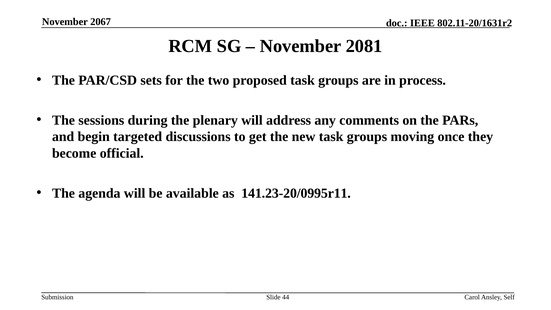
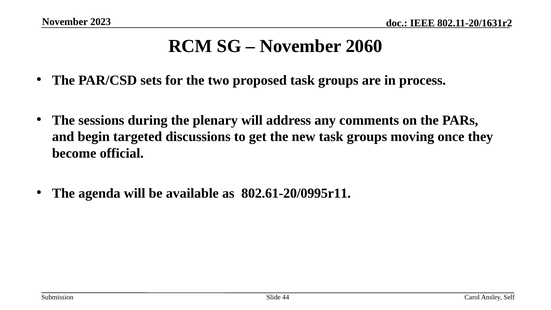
2067: 2067 -> 2023
2081: 2081 -> 2060
141.23-20/0995r11: 141.23-20/0995r11 -> 802.61-20/0995r11
